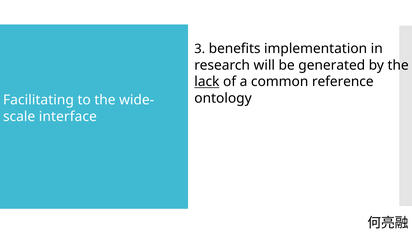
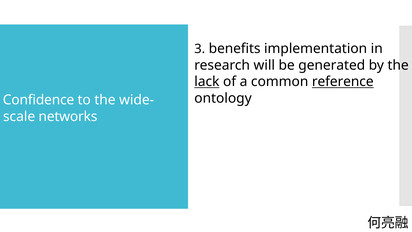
reference underline: none -> present
Facilitating: Facilitating -> Confidence
interface: interface -> networks
